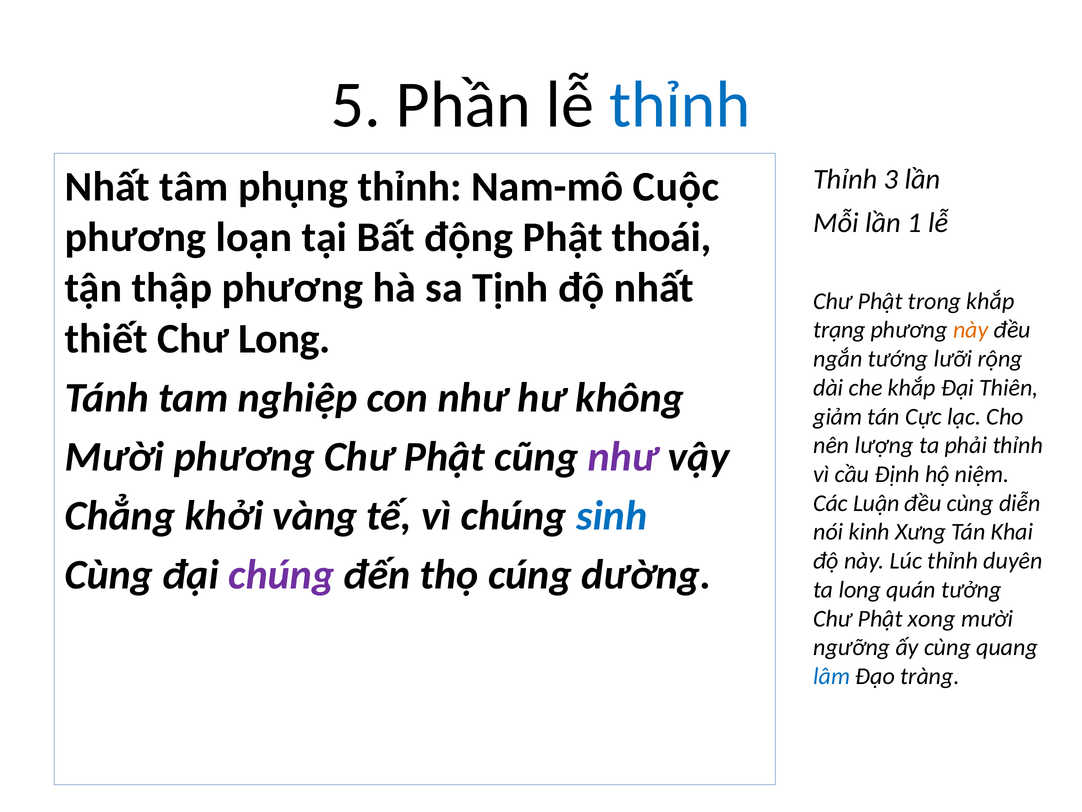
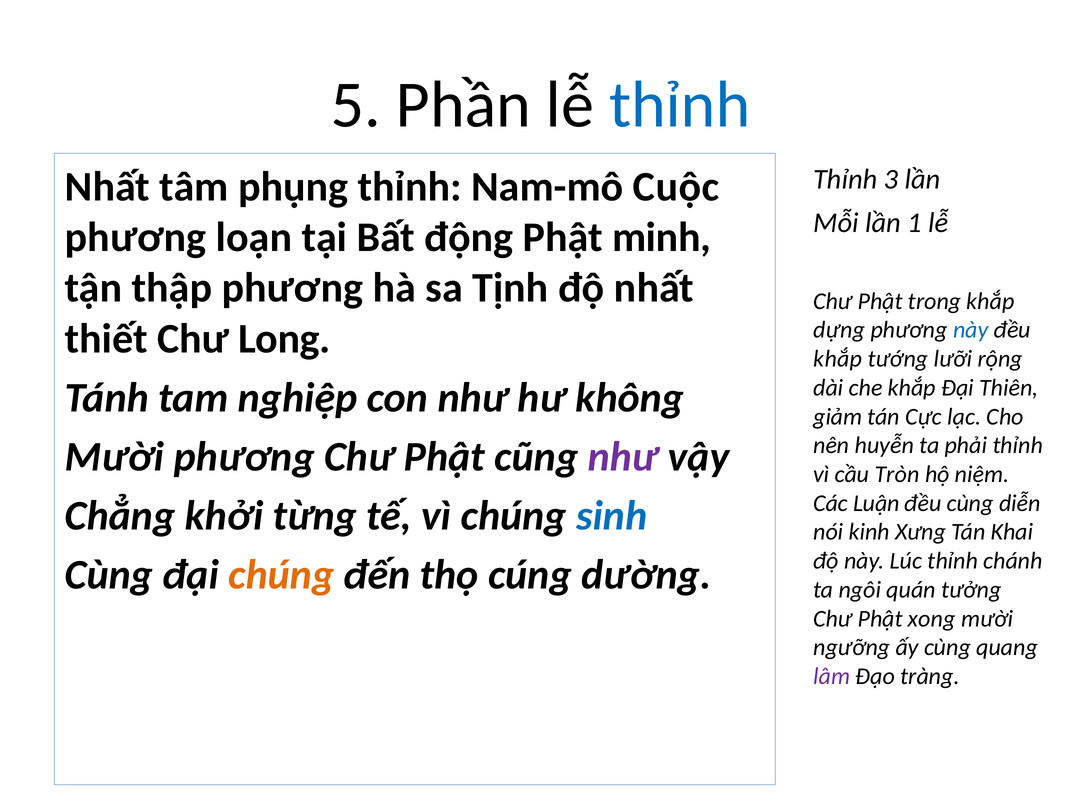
thoái: thoái -> minh
trạng: trạng -> dựng
này at (971, 330) colour: orange -> blue
ngắn at (838, 359): ngắn -> khắp
lượng: lượng -> huyễn
Định: Định -> Tròn
vàng: vàng -> từng
duyên: duyên -> chánh
chúng at (281, 574) colour: purple -> orange
ta long: long -> ngôi
lâm colour: blue -> purple
